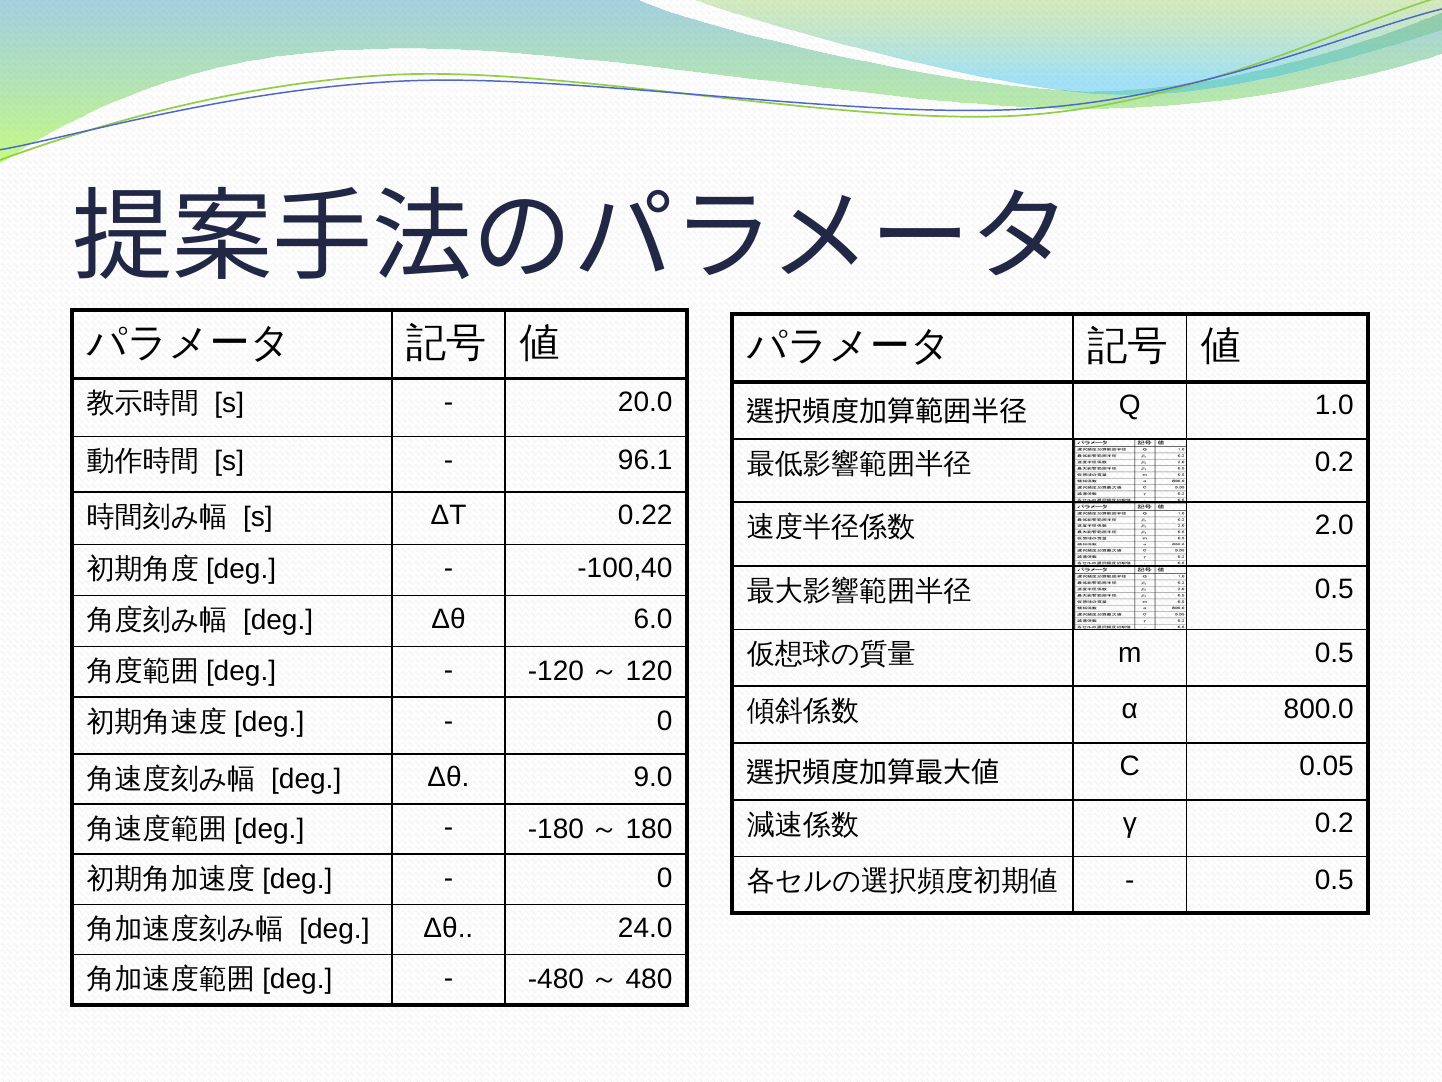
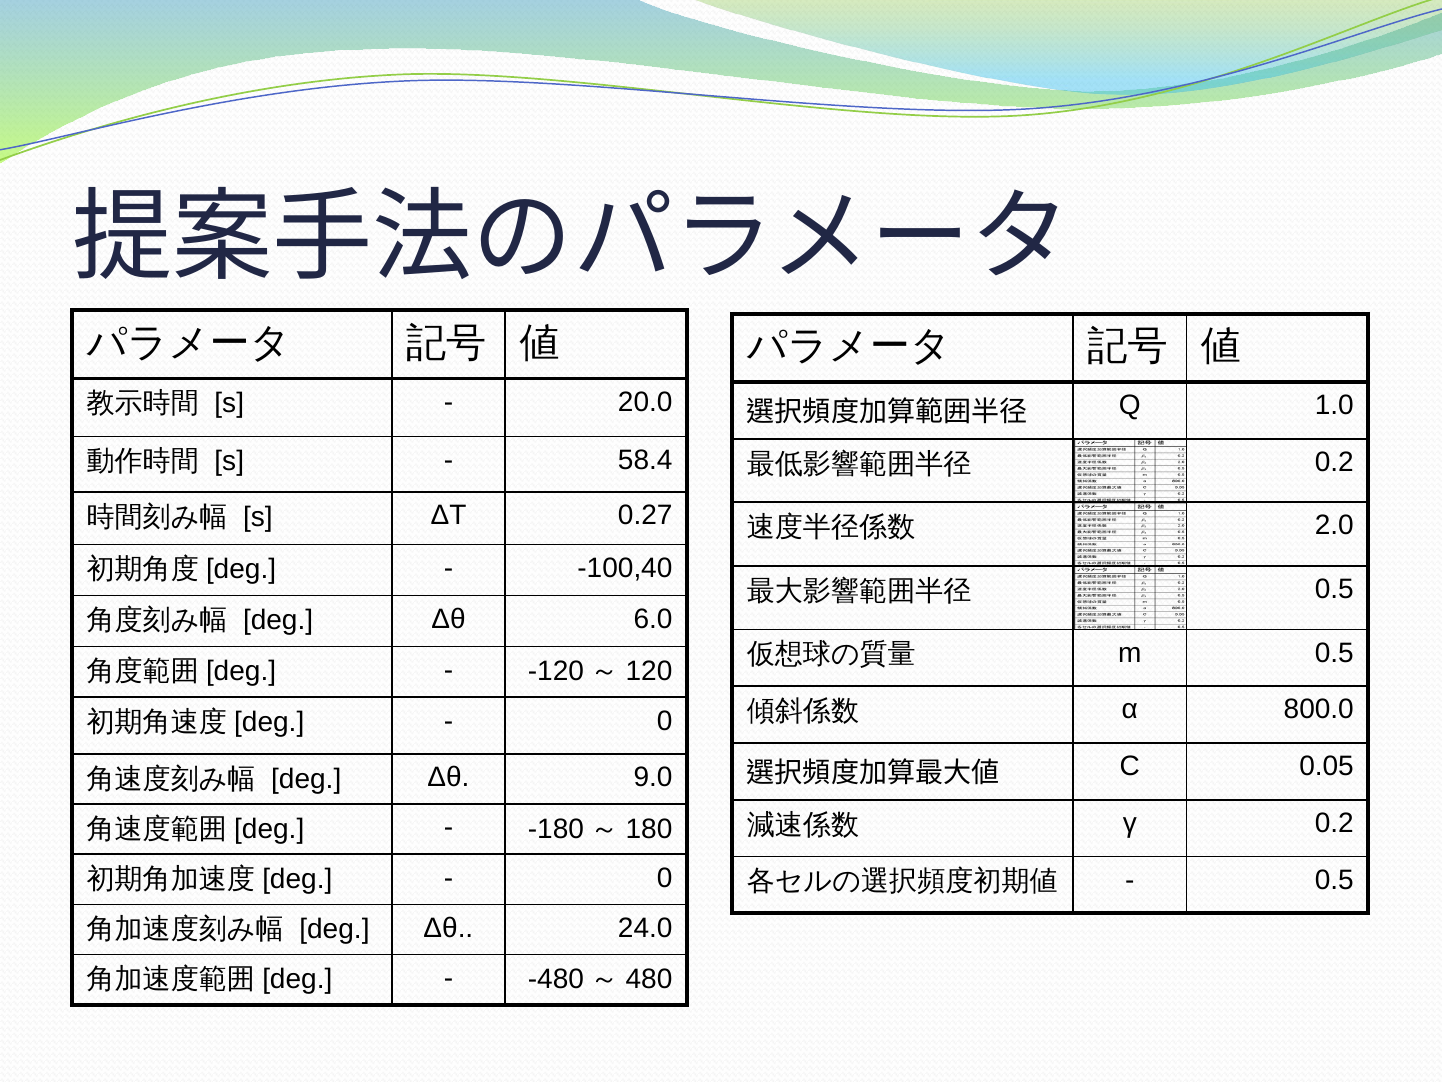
96.1: 96.1 -> 58.4
0.22: 0.22 -> 0.27
